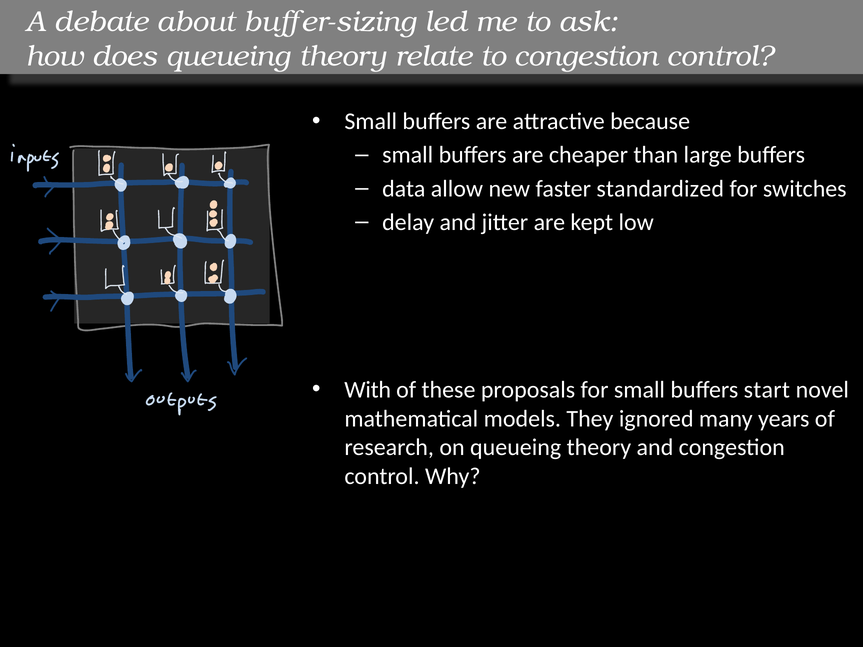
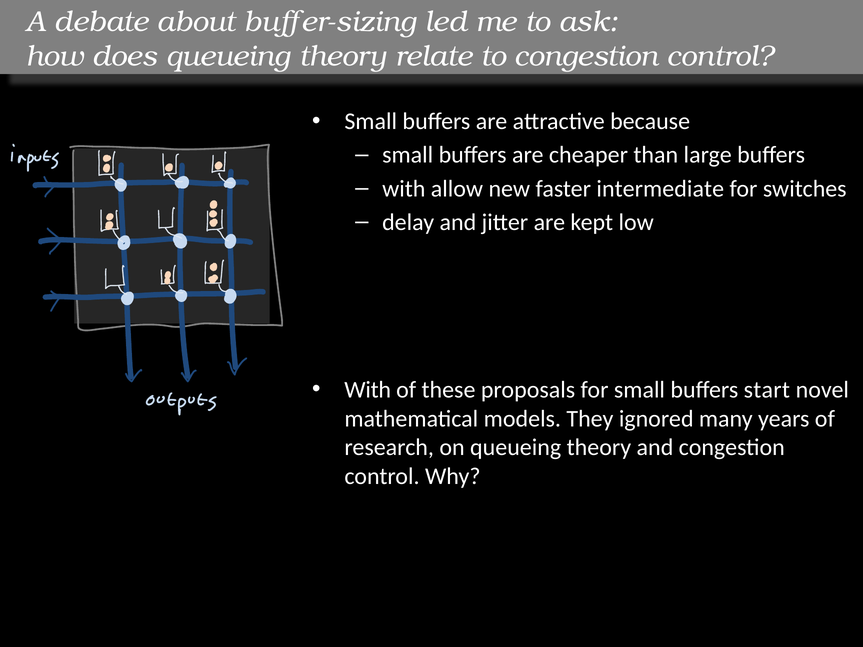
data at (404, 189): data -> with
standardized: standardized -> intermediate
